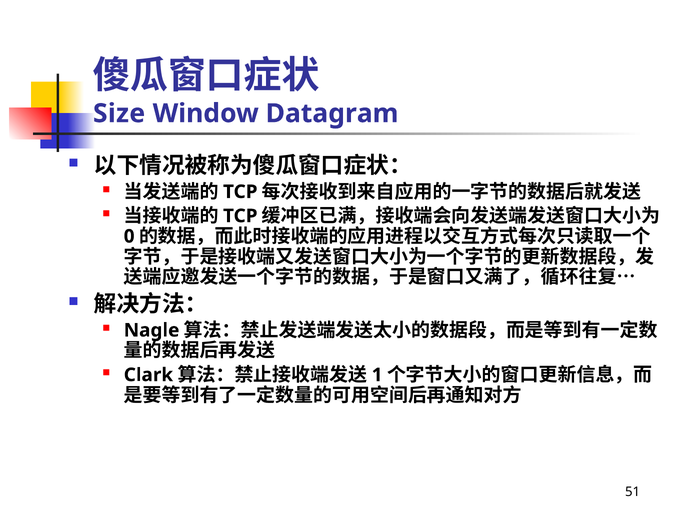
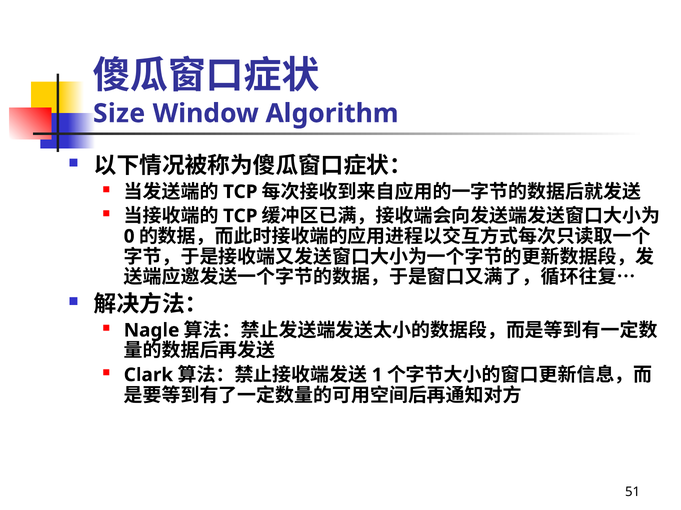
Datagram: Datagram -> Algorithm
